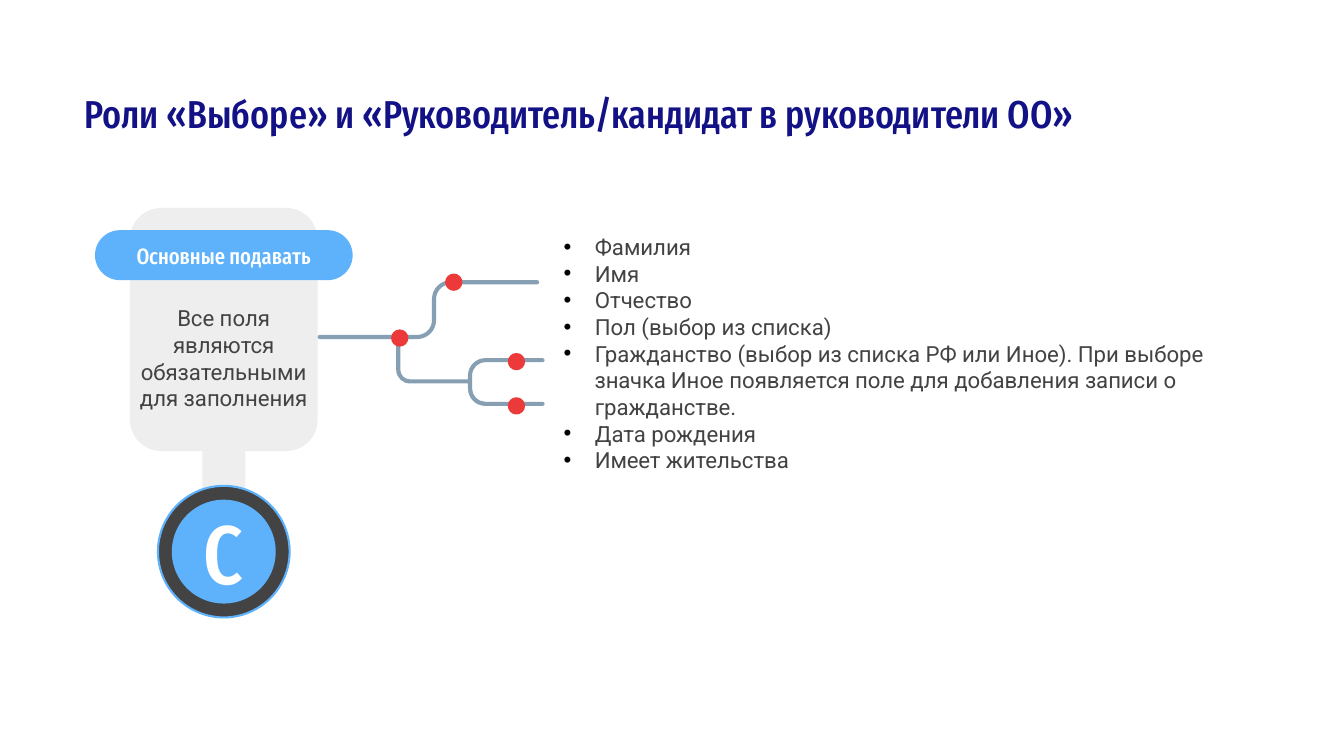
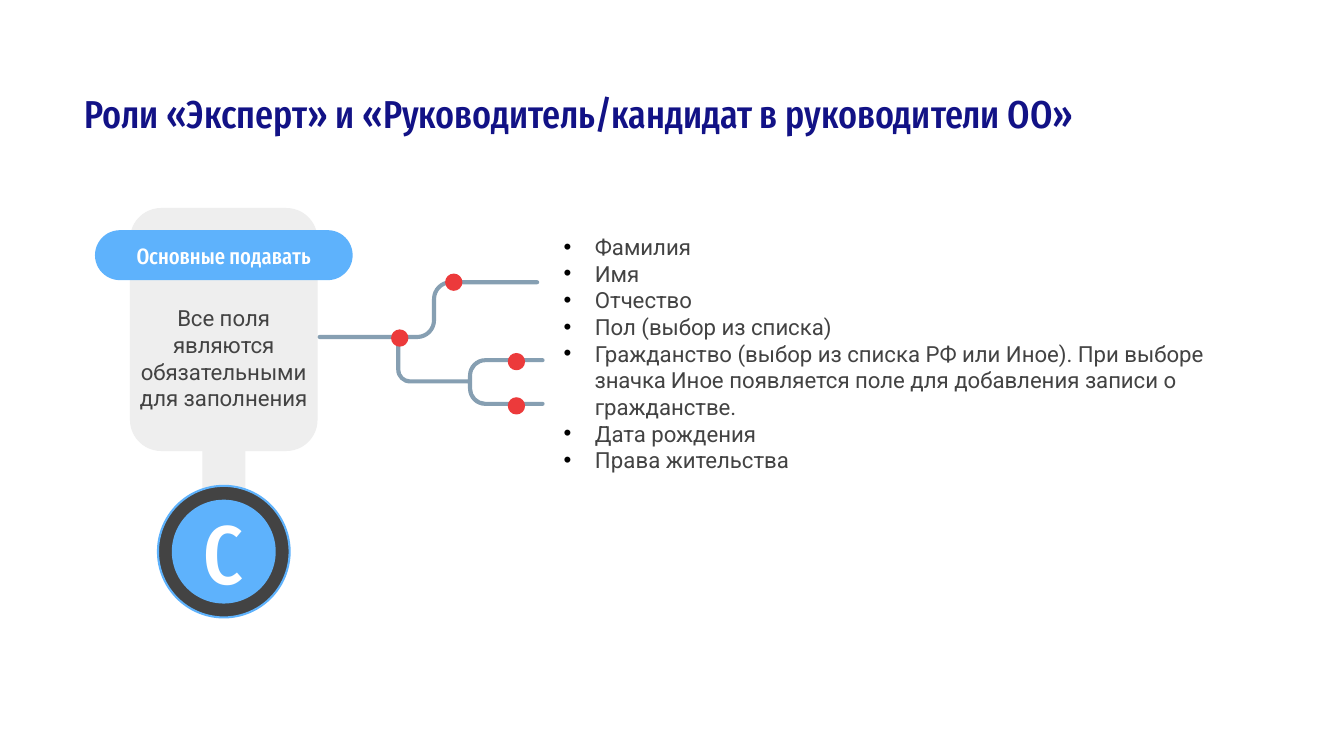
Роли Выборе: Выборе -> Эксперт
Имеет: Имеет -> Права
